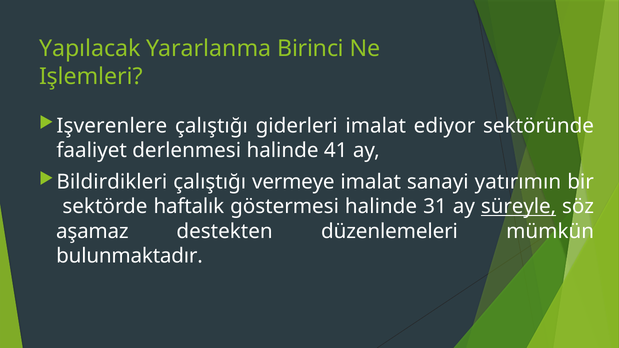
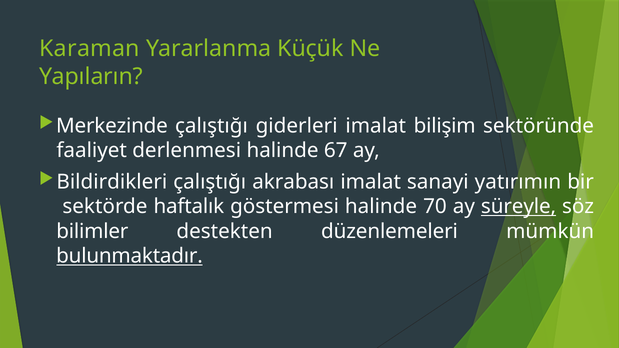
Yapılacak: Yapılacak -> Karaman
Birinci: Birinci -> Küçük
Işlemleri: Işlemleri -> Yapıların
Işverenlere: Işverenlere -> Merkezinde
ediyor: ediyor -> bilişim
41: 41 -> 67
vermeye: vermeye -> akrabası
31: 31 -> 70
aşamaz: aşamaz -> bilimler
bulunmaktadır underline: none -> present
